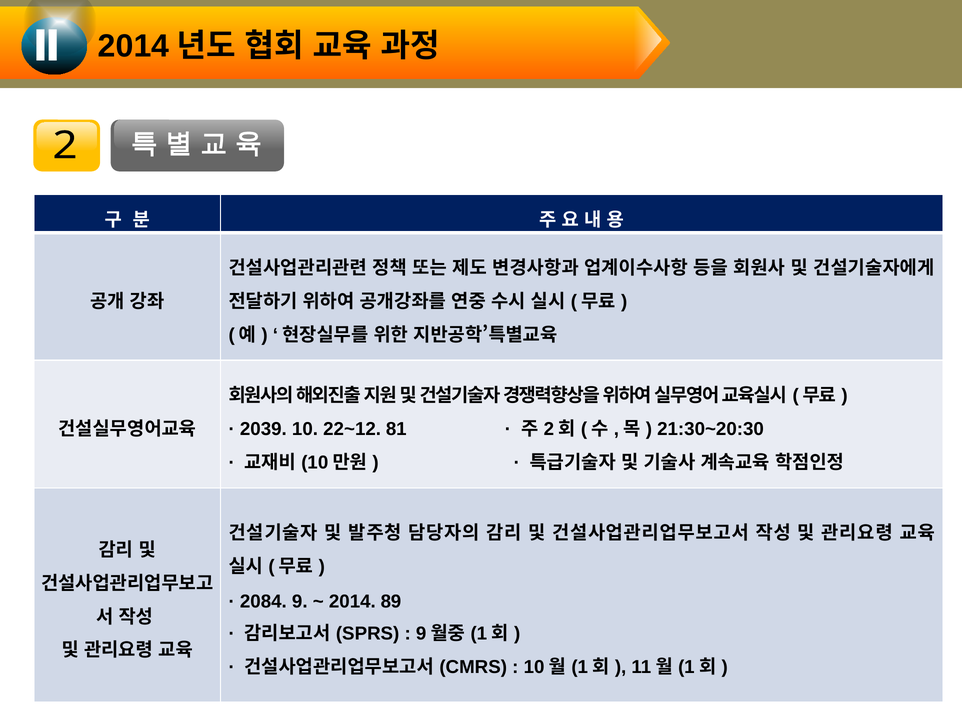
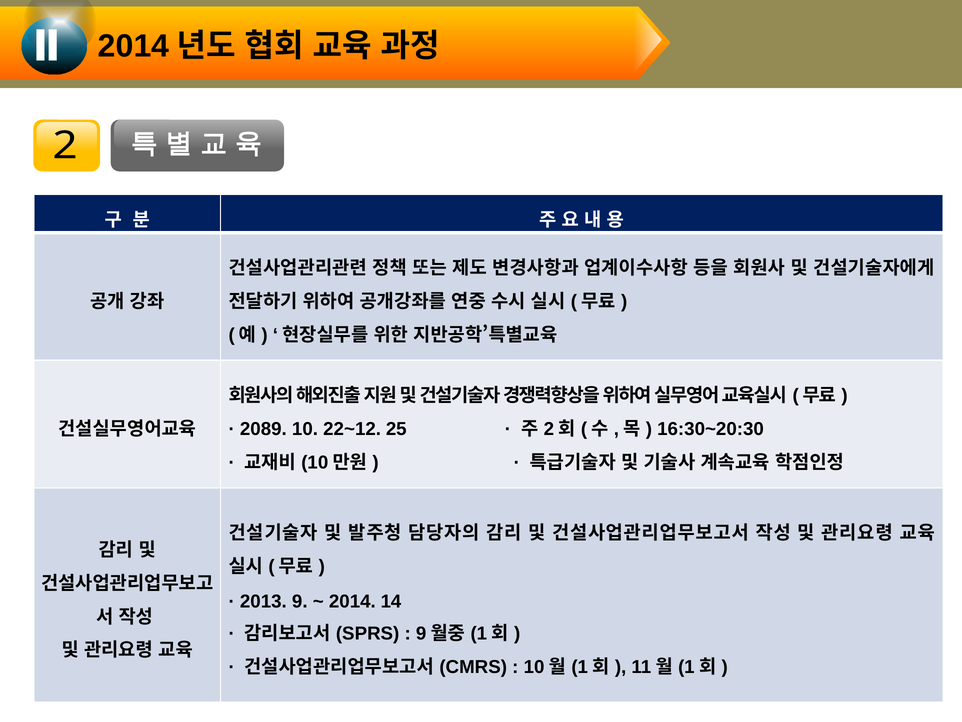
2039: 2039 -> 2089
81: 81 -> 25
21:30~20:30: 21:30~20:30 -> 16:30~20:30
2084: 2084 -> 2013
89: 89 -> 14
